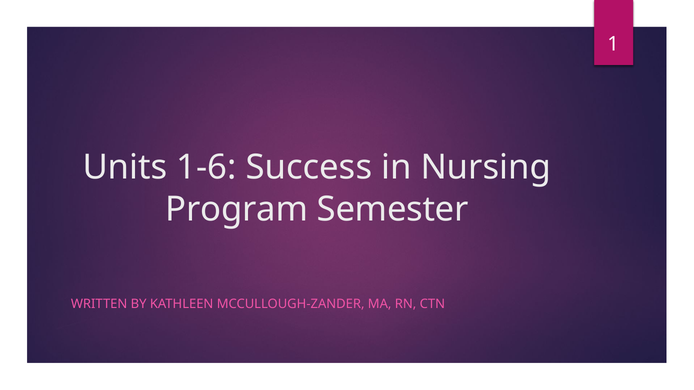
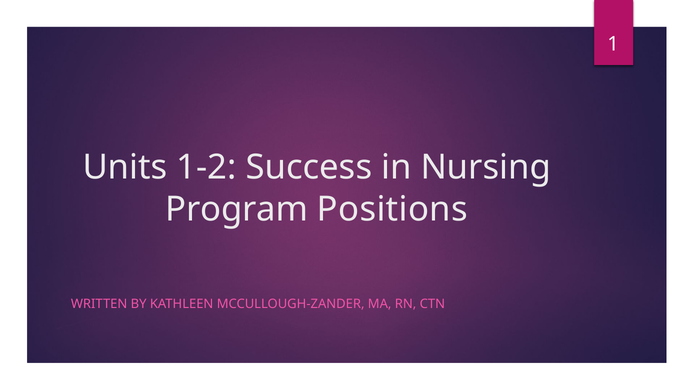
1-6: 1-6 -> 1-2
Semester: Semester -> Positions
